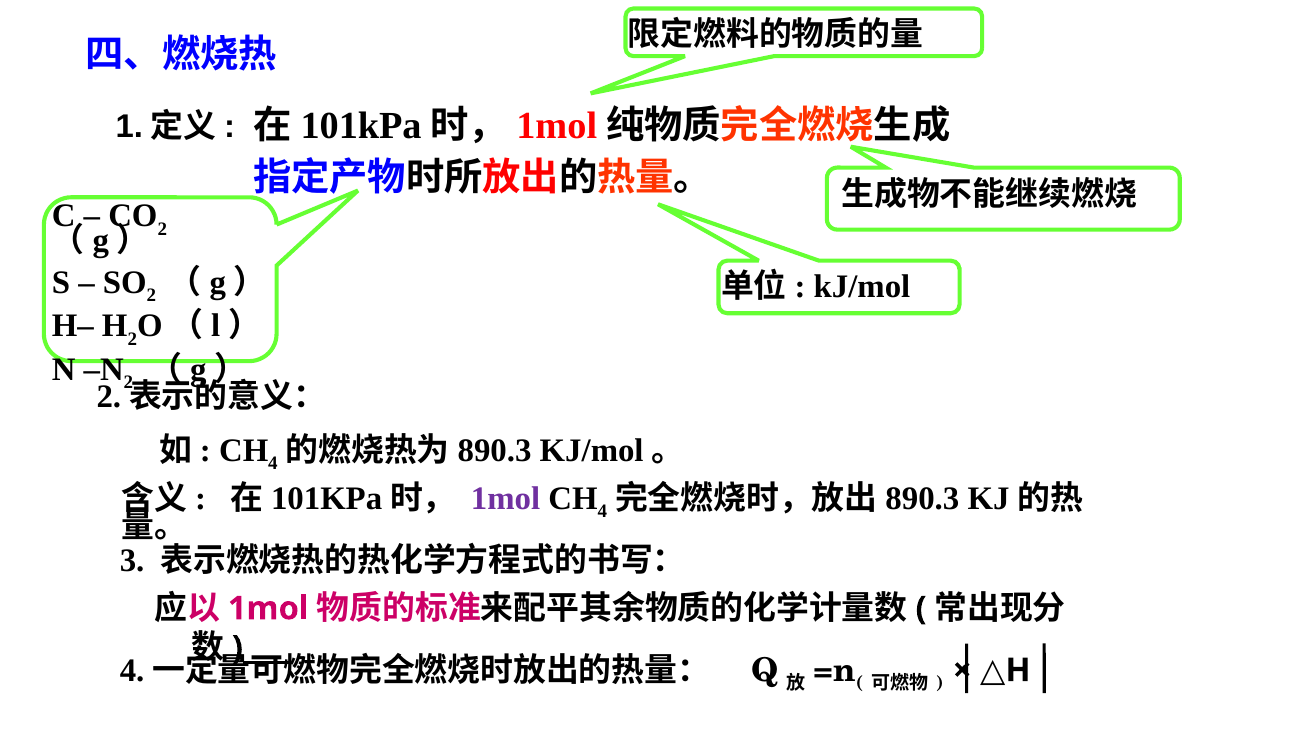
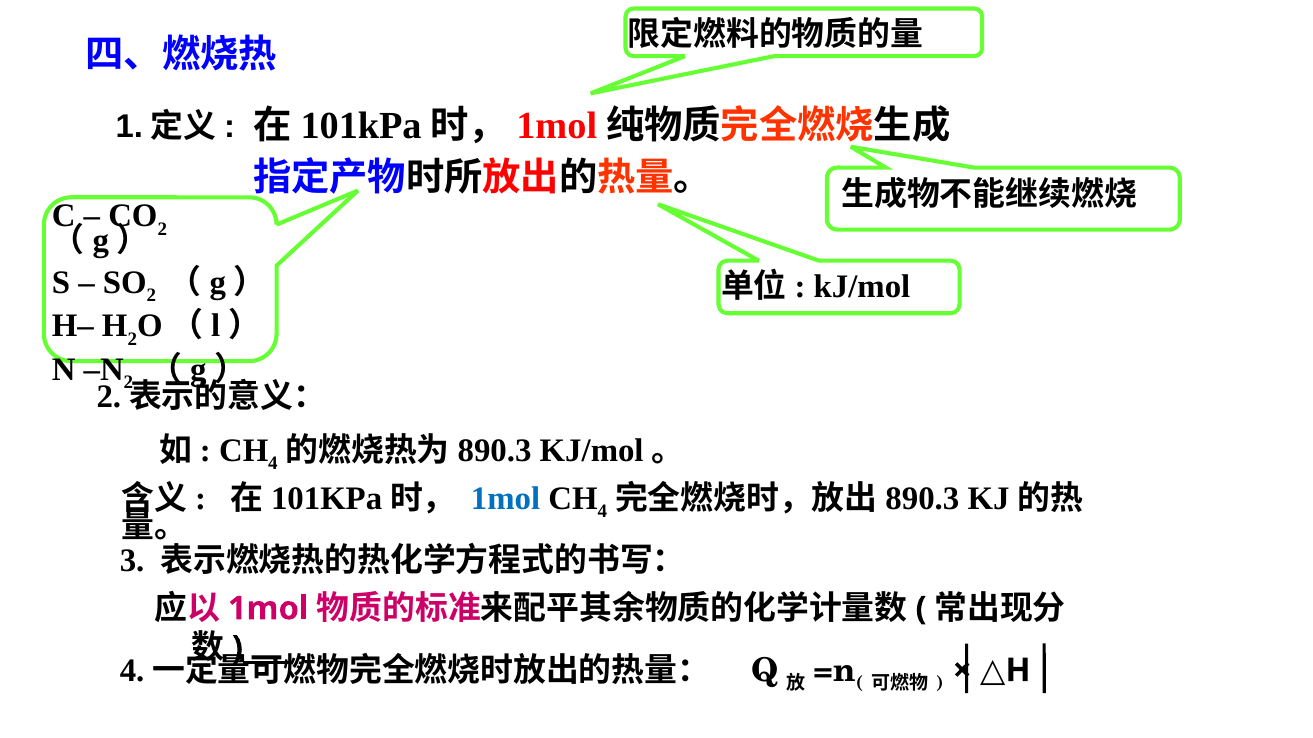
1mol at (506, 499) colour: purple -> blue
